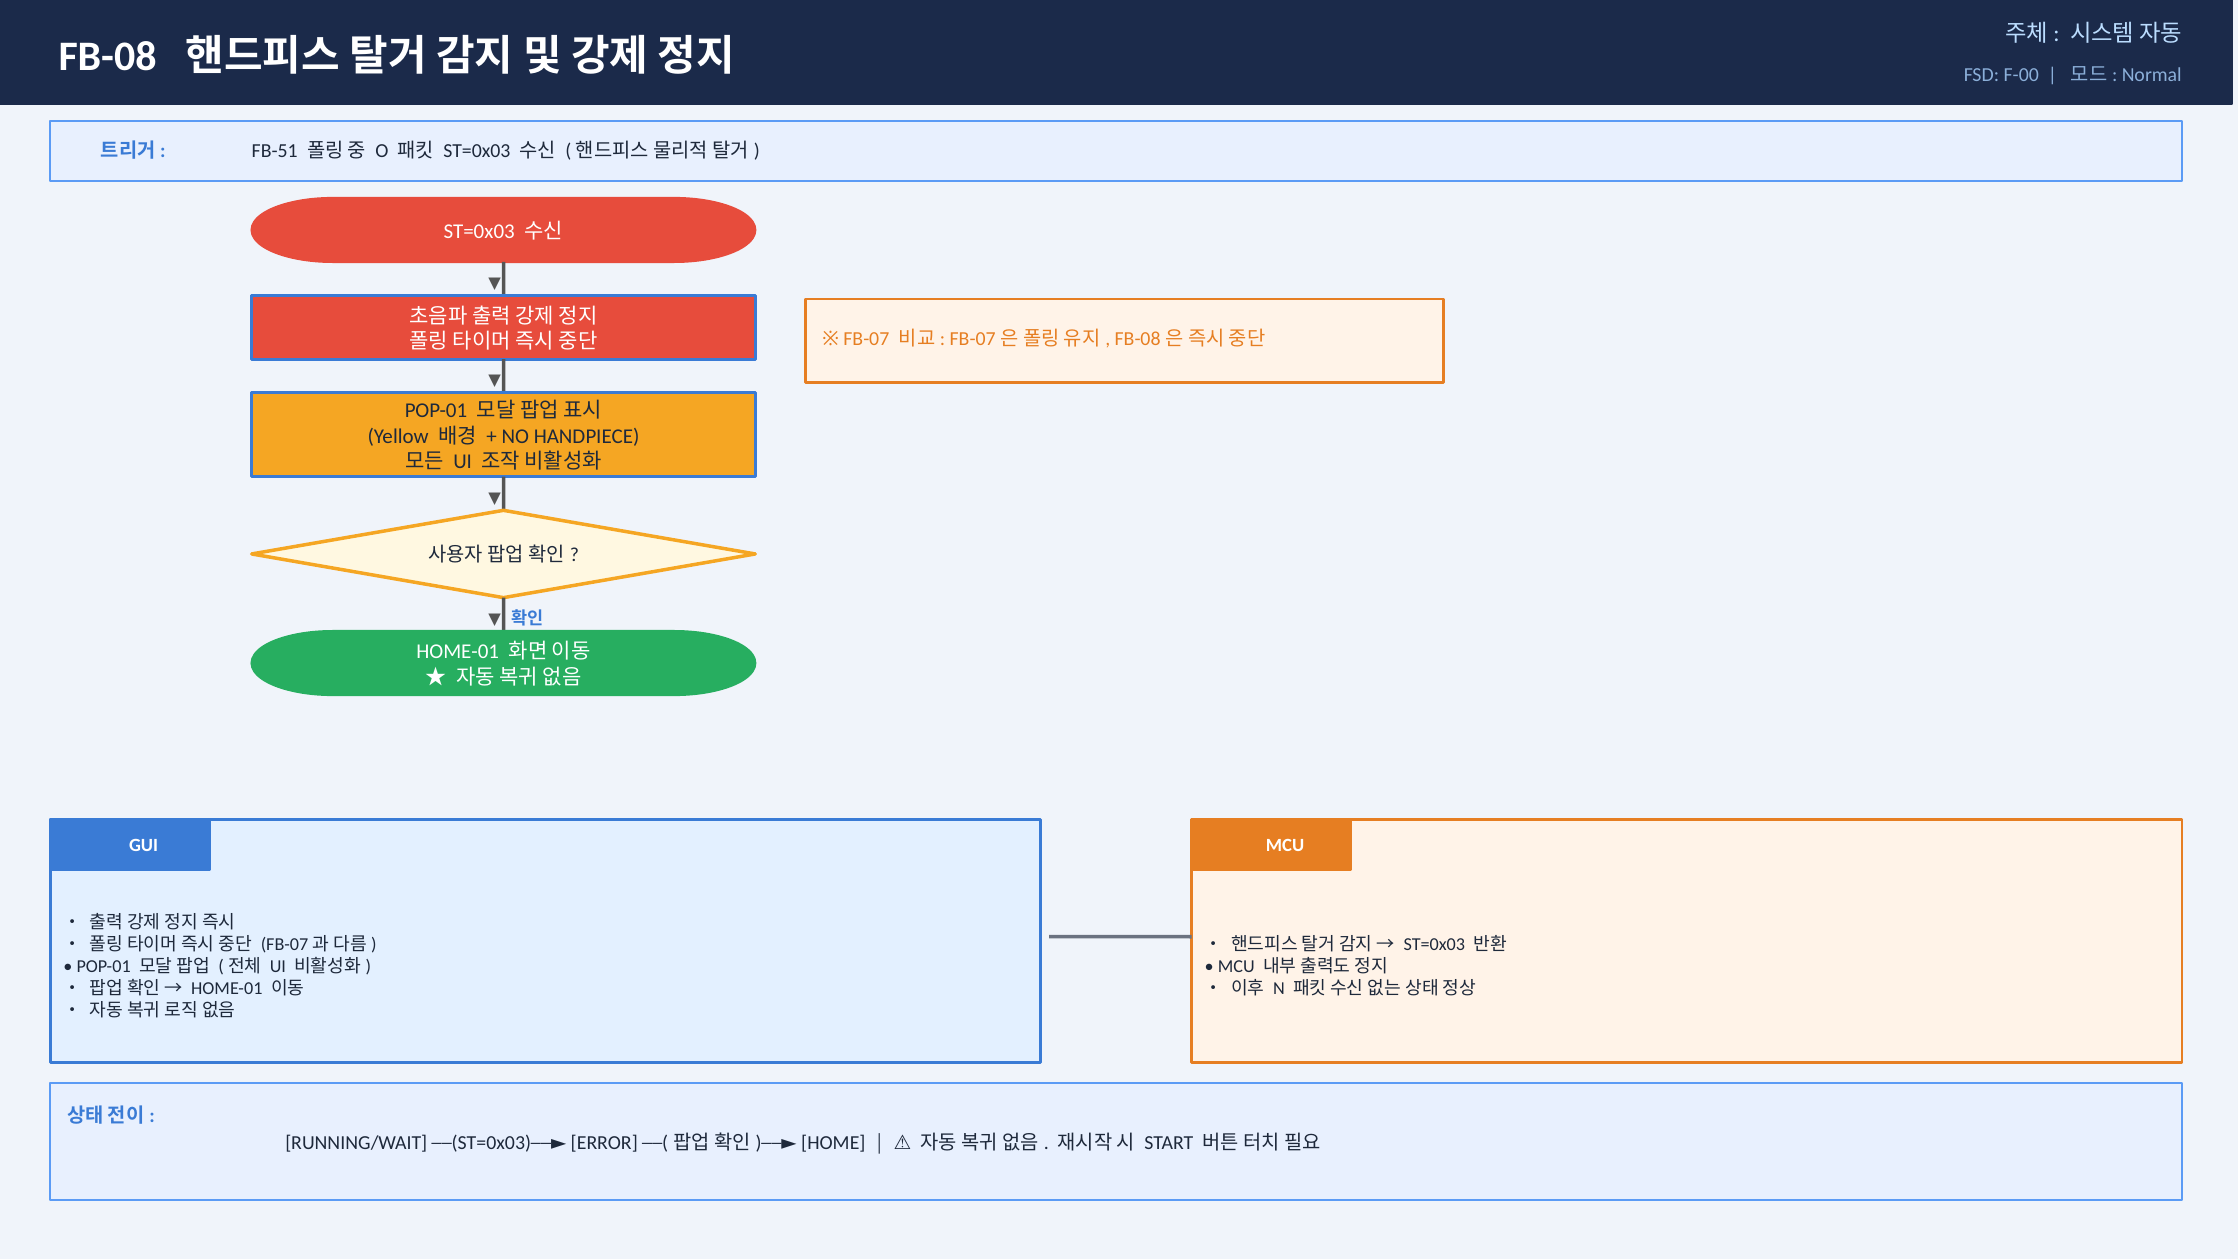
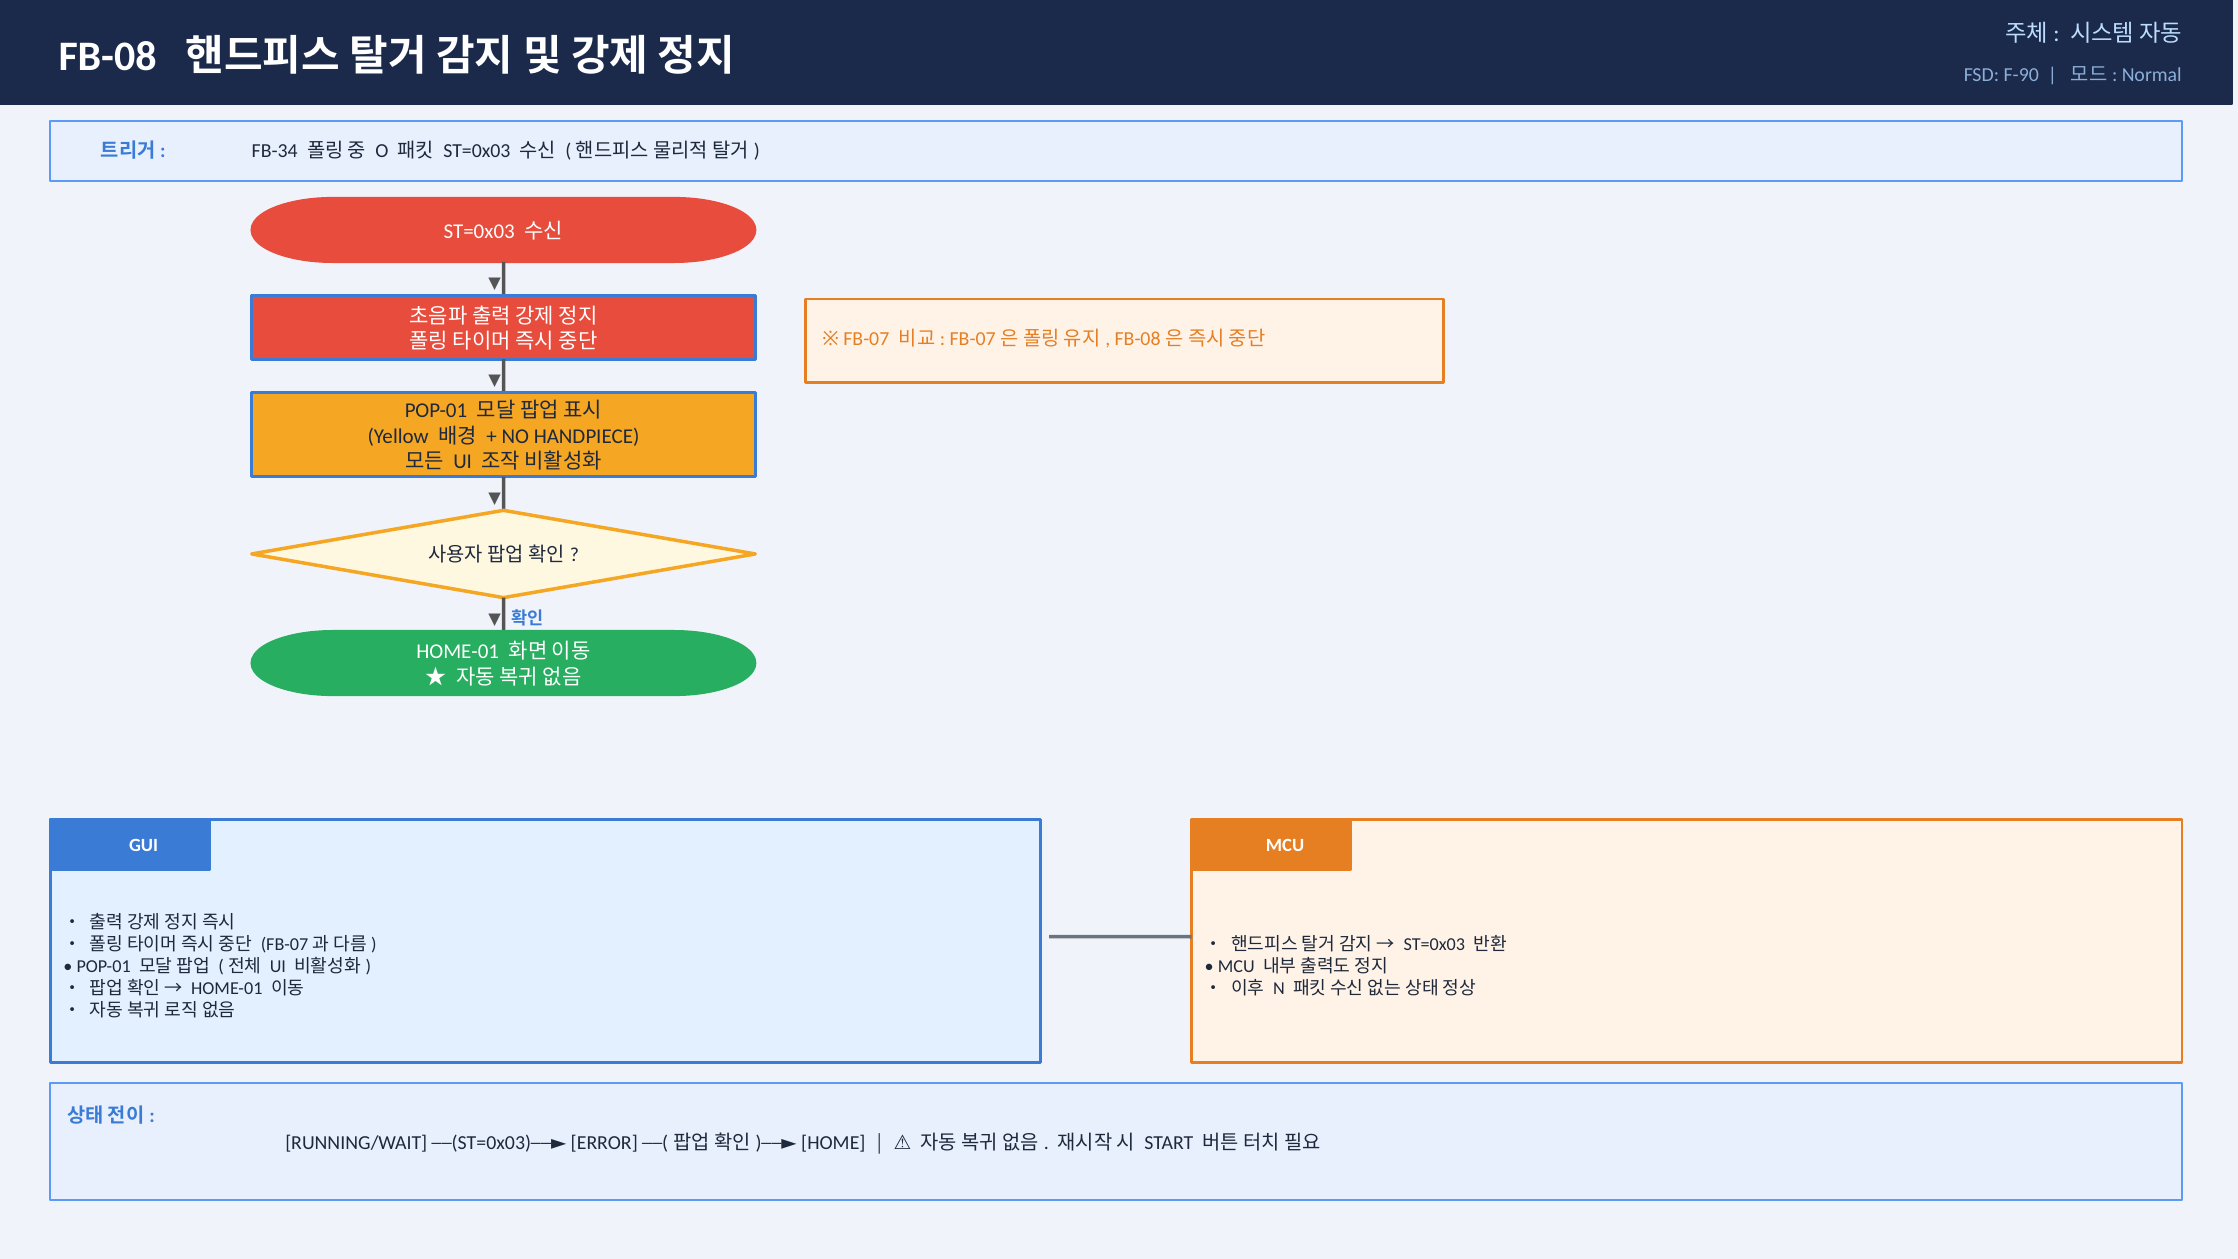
F-00: F-00 -> F-90
FB-51: FB-51 -> FB-34
